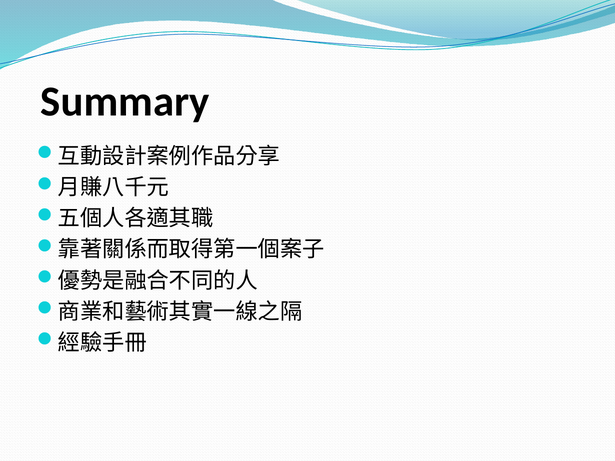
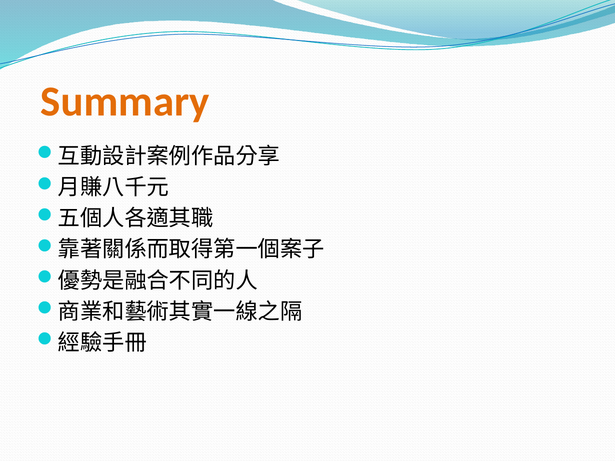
Summary colour: black -> orange
